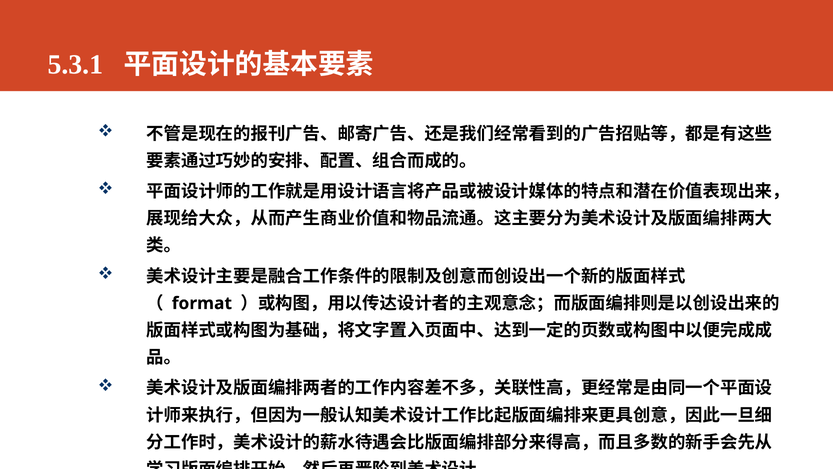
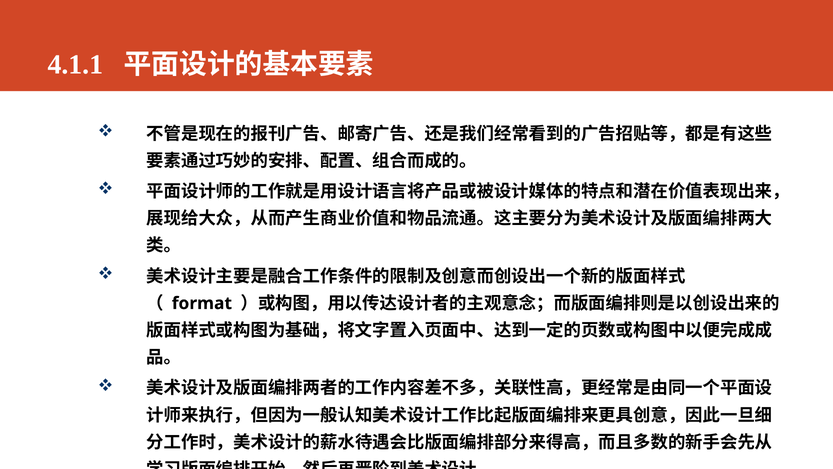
5.3.1: 5.3.1 -> 4.1.1
